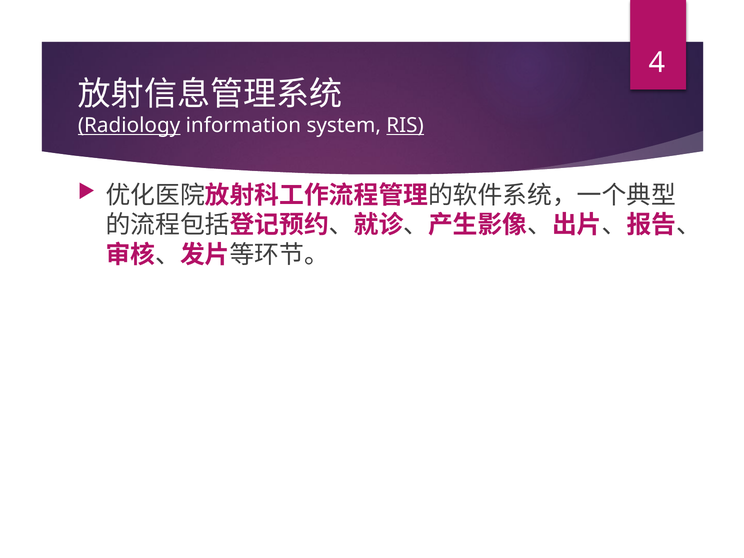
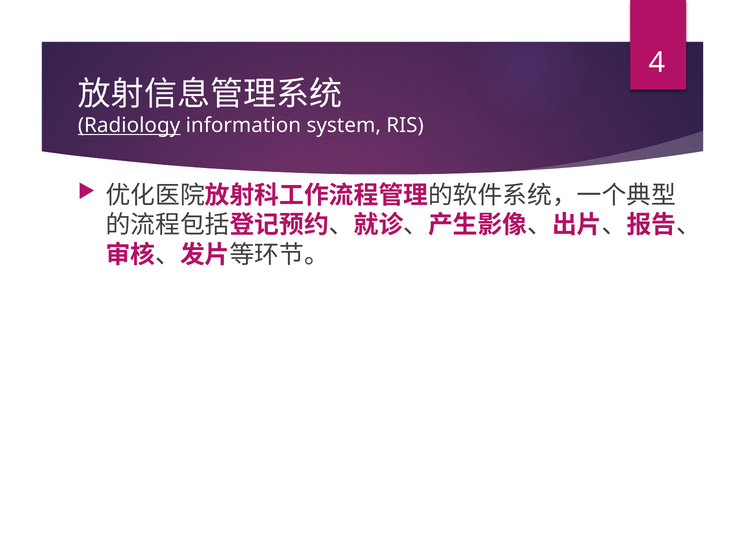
RIS underline: present -> none
